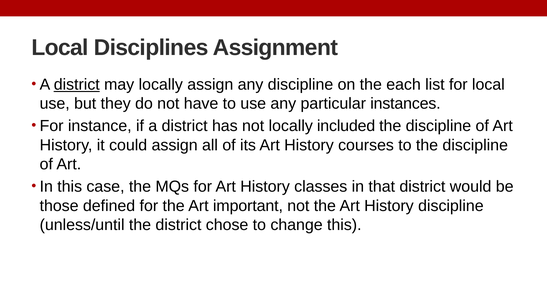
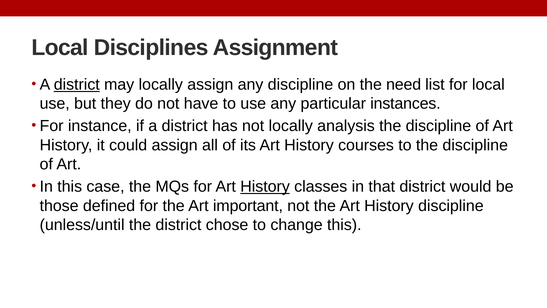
each: each -> need
included: included -> analysis
History at (265, 186) underline: none -> present
